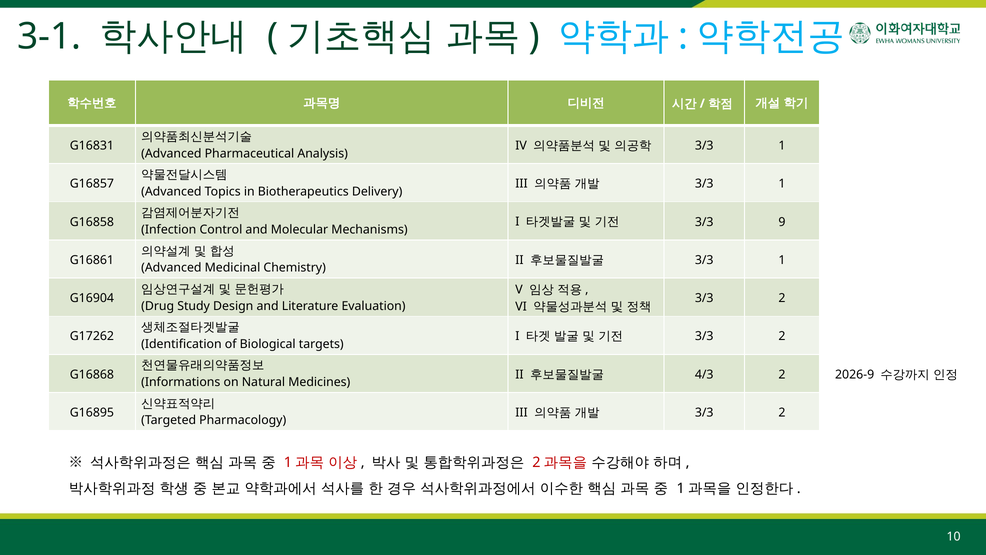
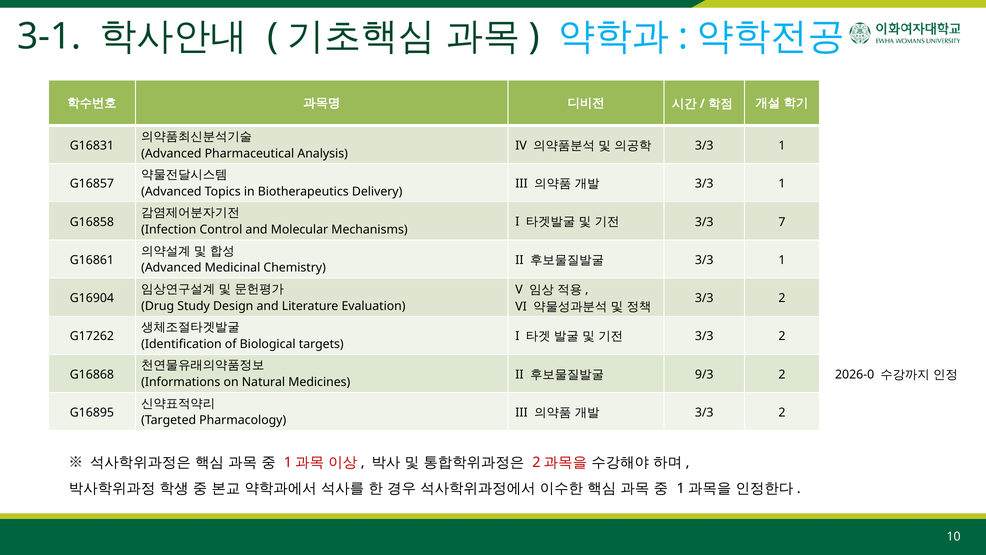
9: 9 -> 7
4/3: 4/3 -> 9/3
2026-9: 2026-9 -> 2026-0
